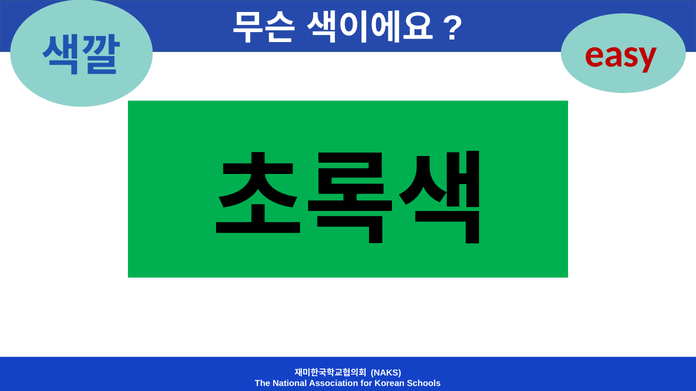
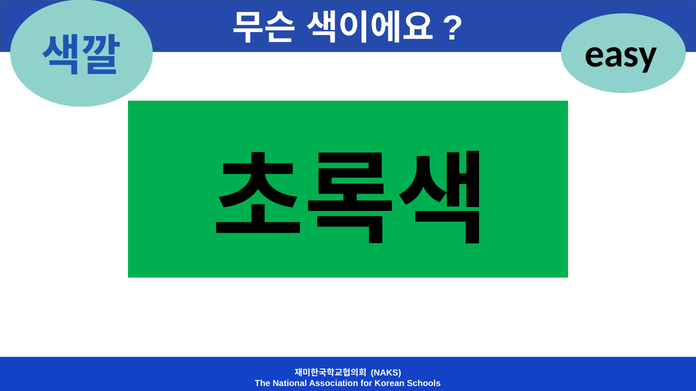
easy colour: red -> black
